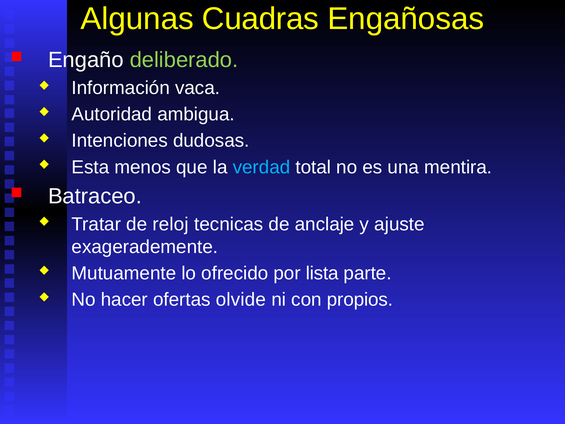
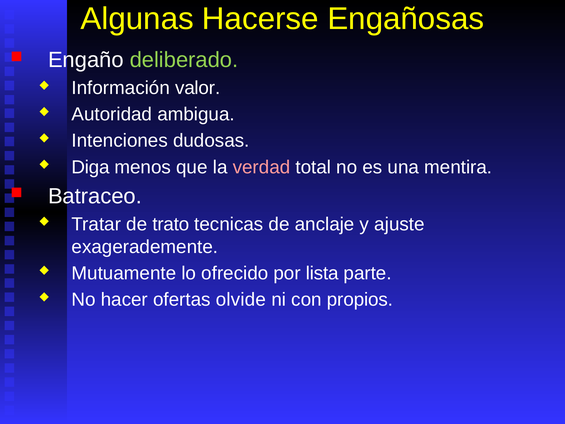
Cuadras: Cuadras -> Hacerse
vaca: vaca -> valor
Esta: Esta -> Diga
verdad colour: light blue -> pink
reloj: reloj -> trato
